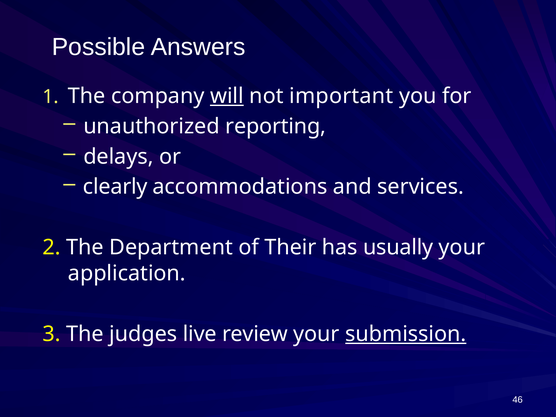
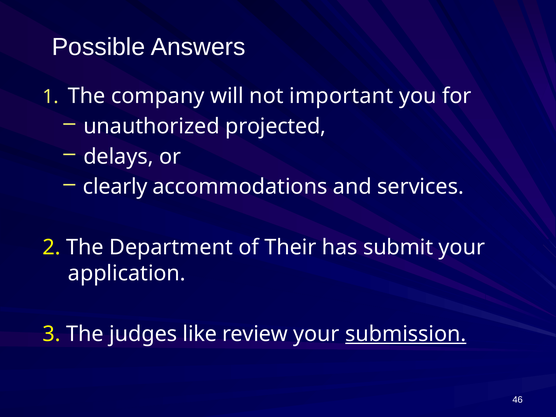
will underline: present -> none
reporting: reporting -> projected
usually: usually -> submit
live: live -> like
